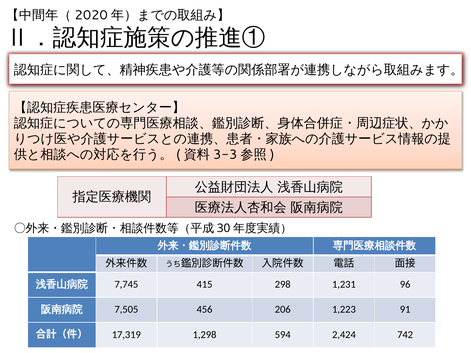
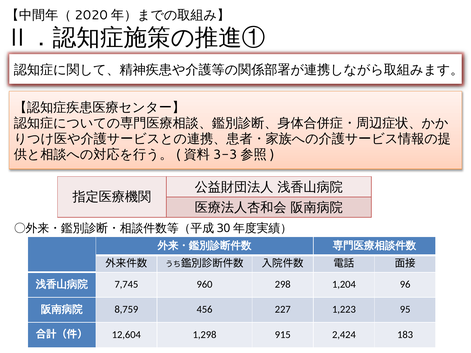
415: 415 -> 960
1,231: 1,231 -> 1,204
7,505: 7,505 -> 8,759
206: 206 -> 227
91: 91 -> 95
17,319: 17,319 -> 12,604
594: 594 -> 915
742: 742 -> 183
